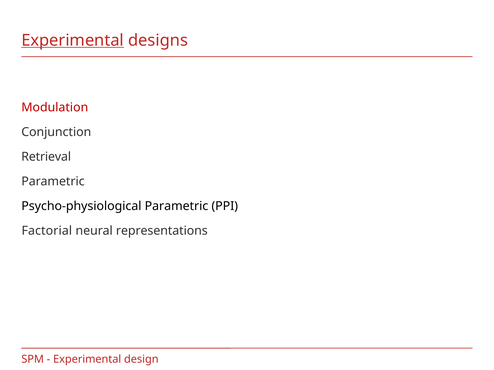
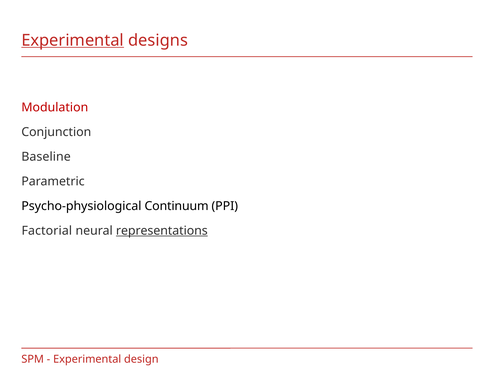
Retrieval: Retrieval -> Baseline
Psycho-physiological Parametric: Parametric -> Continuum
representations underline: none -> present
